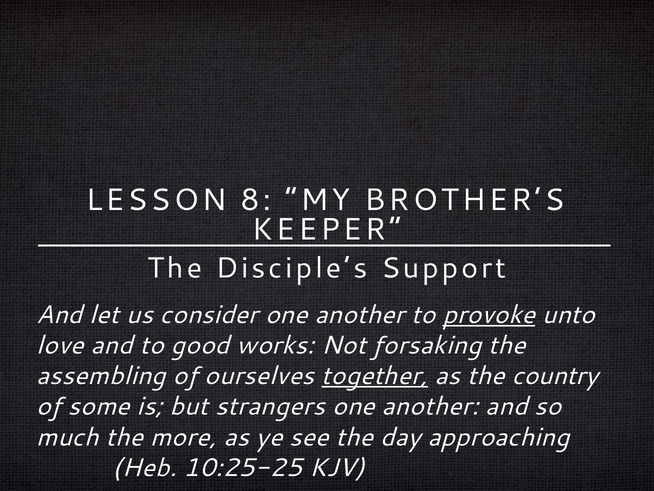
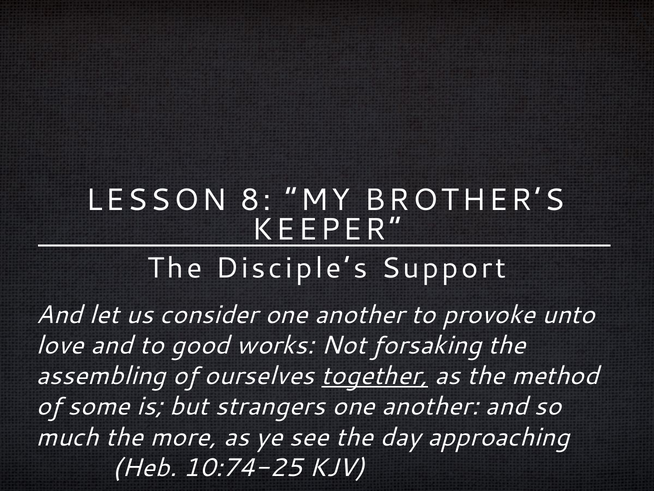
provoke underline: present -> none
country: country -> method
10:25-25: 10:25-25 -> 10:74-25
